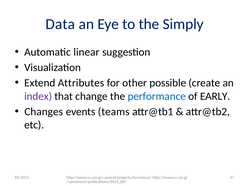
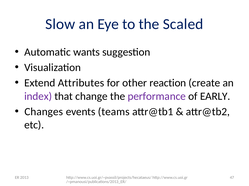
Data: Data -> Slow
Simply: Simply -> Scaled
linear: linear -> wants
possible: possible -> reaction
performance colour: blue -> purple
